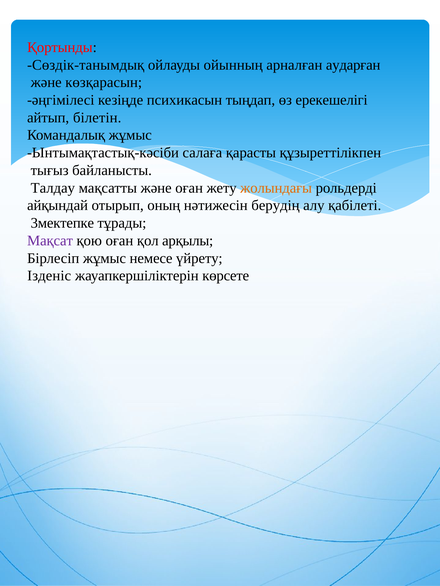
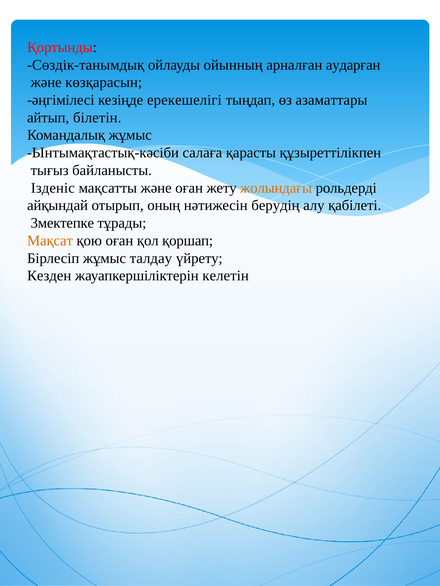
психикасын: психикасын -> ерекешелігі
ерекешелігі: ерекешелігі -> азаматтары
Талдау: Талдау -> Ізденіс
Мақсат colour: purple -> orange
арқылы: арқылы -> қоршап
немесе: немесе -> талдау
Ізденіс: Ізденіс -> Кезден
көрсете: көрсете -> келетін
